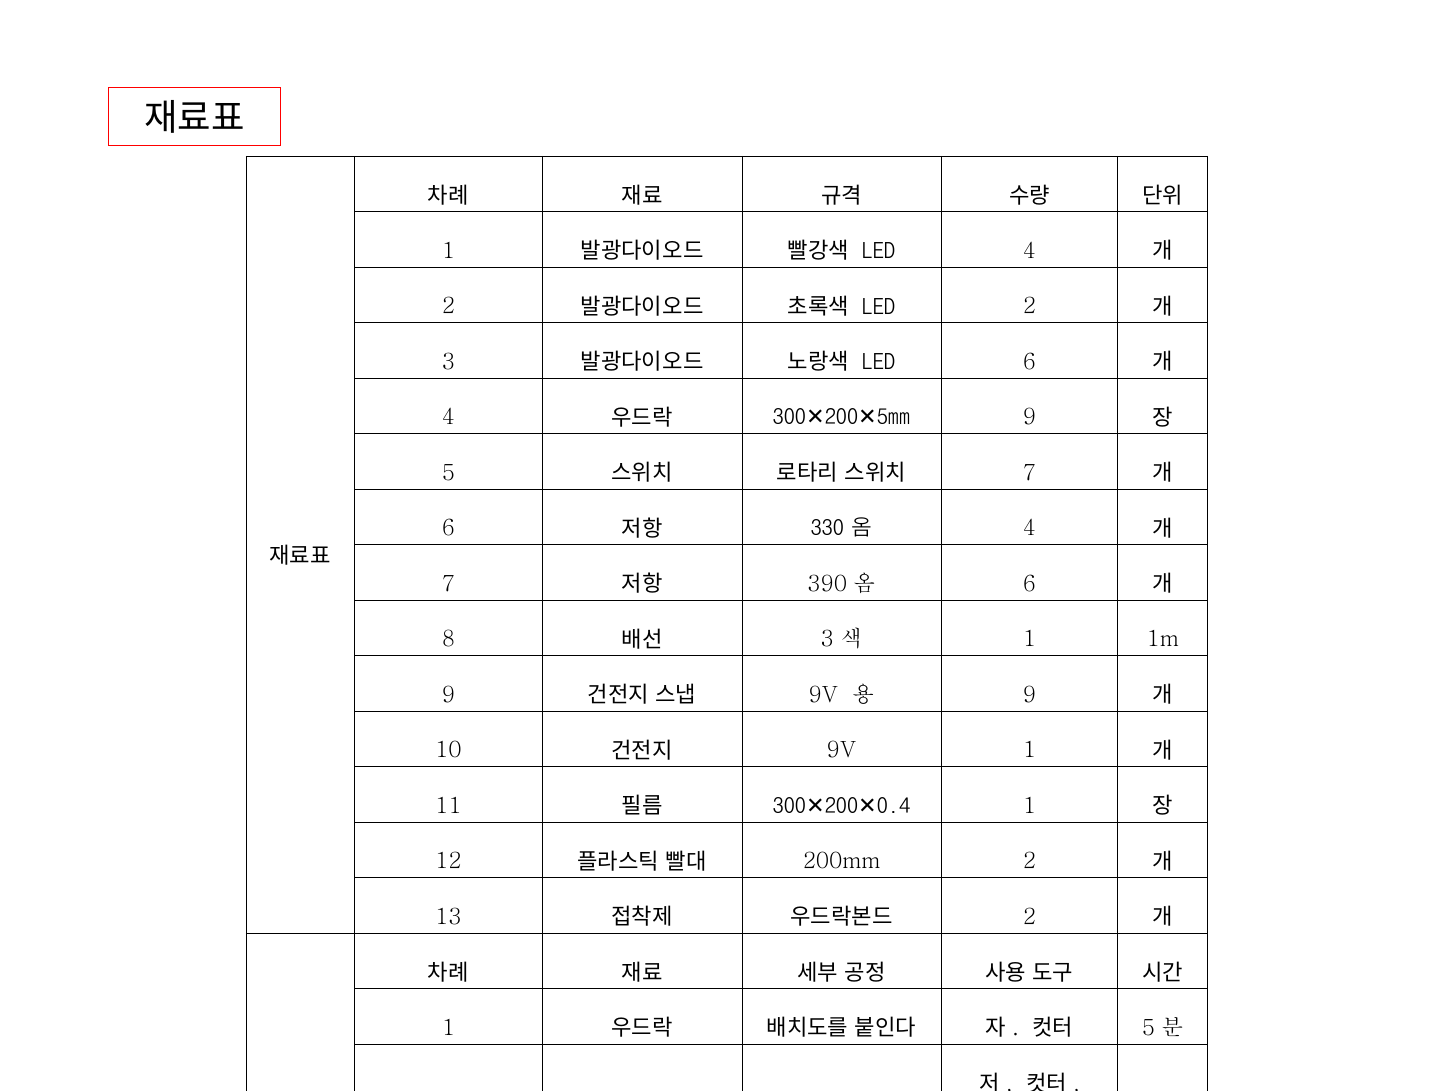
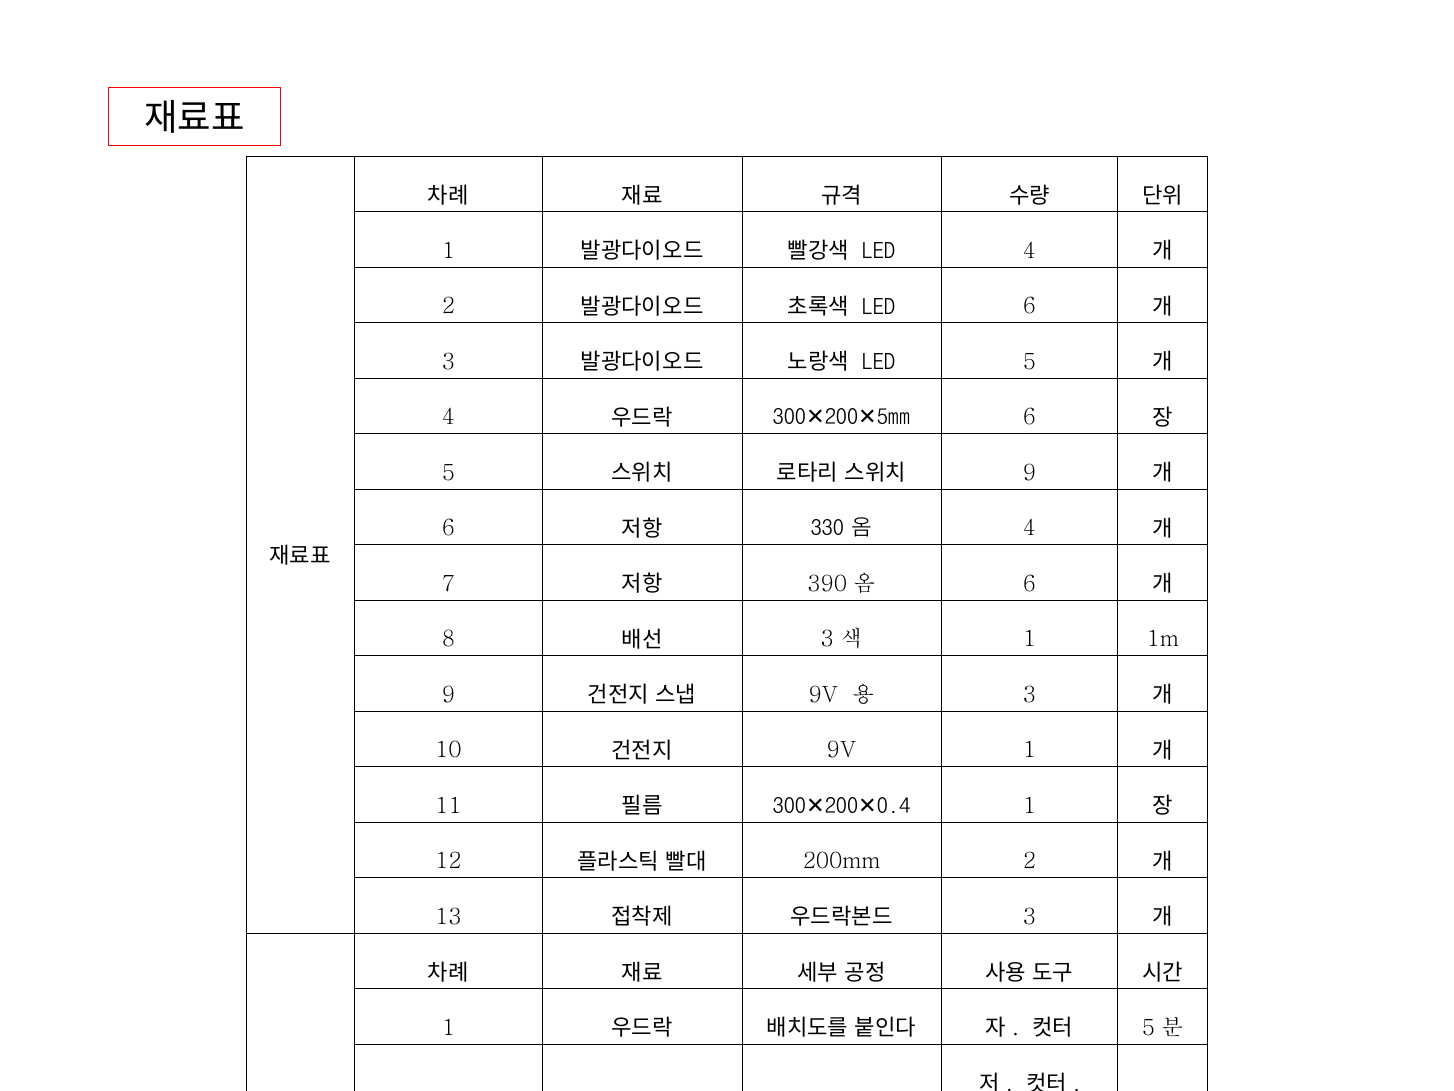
LED 2: 2 -> 6
LED 6: 6 -> 5
9 at (1030, 417): 9 -> 6
7 at (1030, 473): 7 -> 9
9 at (1030, 694): 9 -> 3
2 at (1030, 916): 2 -> 3
